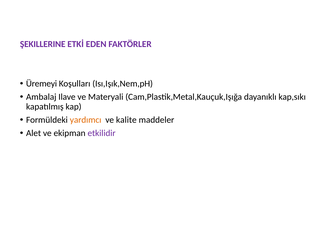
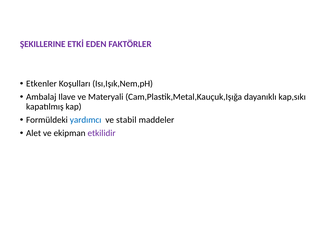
Üremeyi: Üremeyi -> Etkenler
yardımcı colour: orange -> blue
kalite: kalite -> stabil
